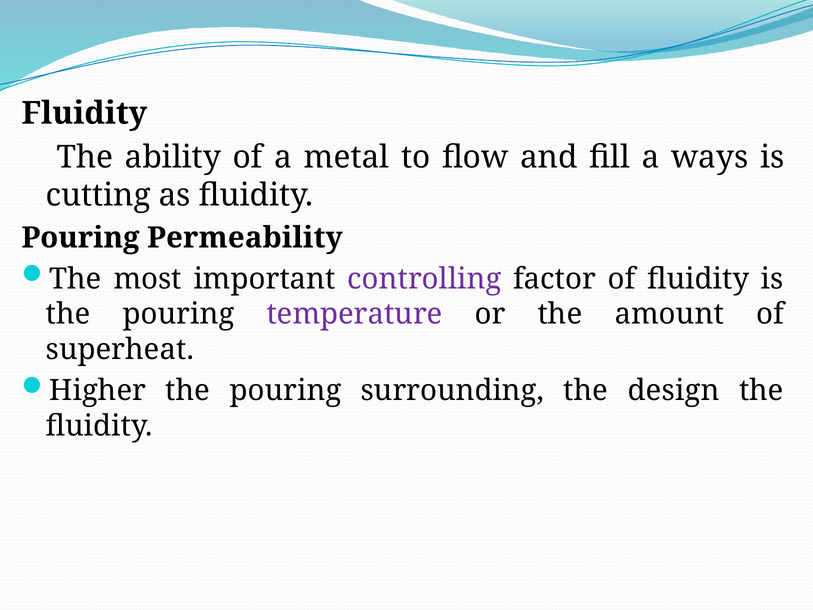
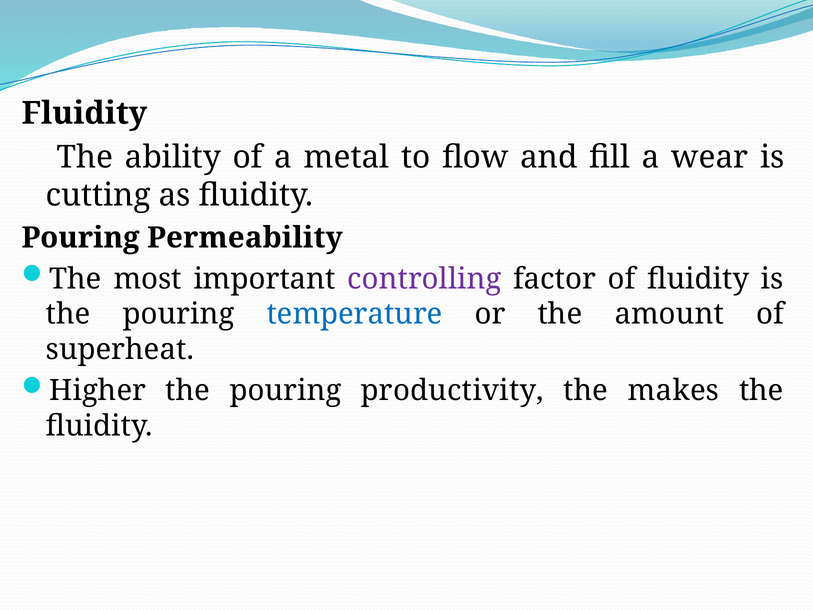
ways: ways -> wear
temperature colour: purple -> blue
surrounding: surrounding -> productivity
design: design -> makes
